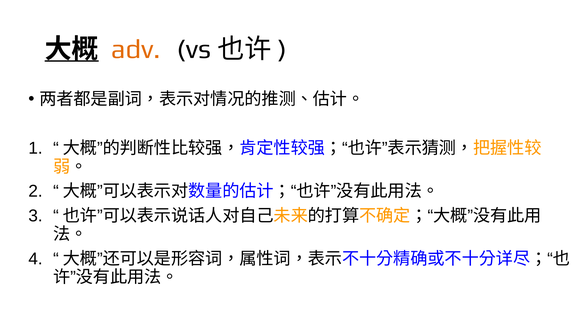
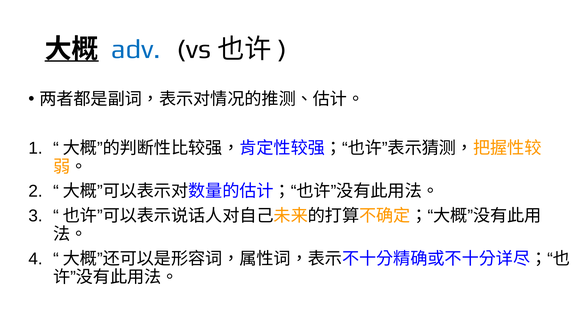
adv colour: orange -> blue
